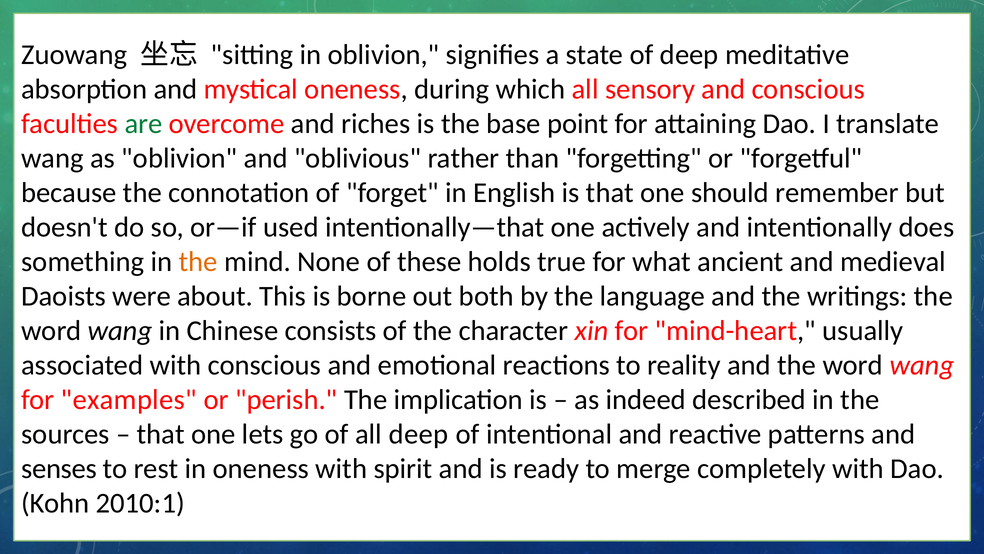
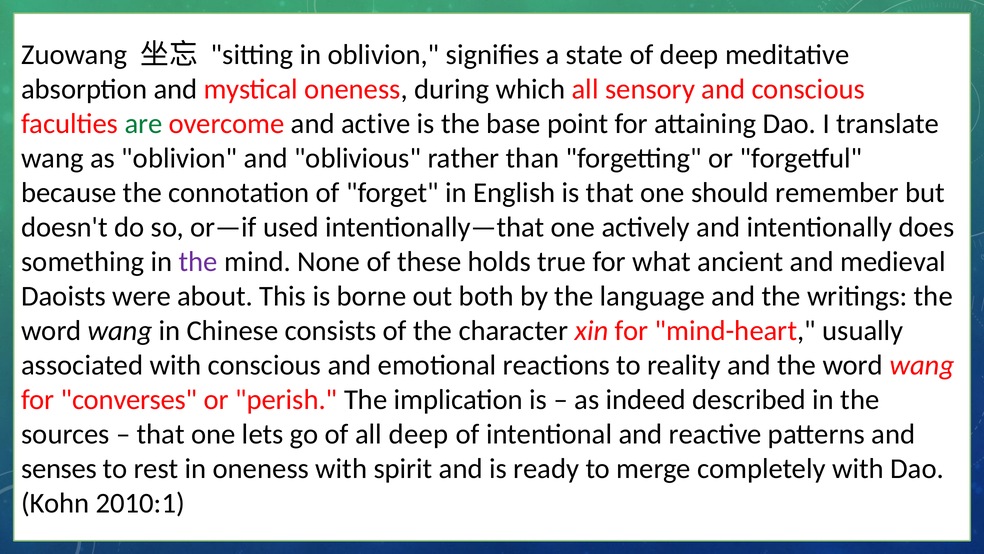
riches: riches -> active
the at (198, 262) colour: orange -> purple
examples: examples -> converses
